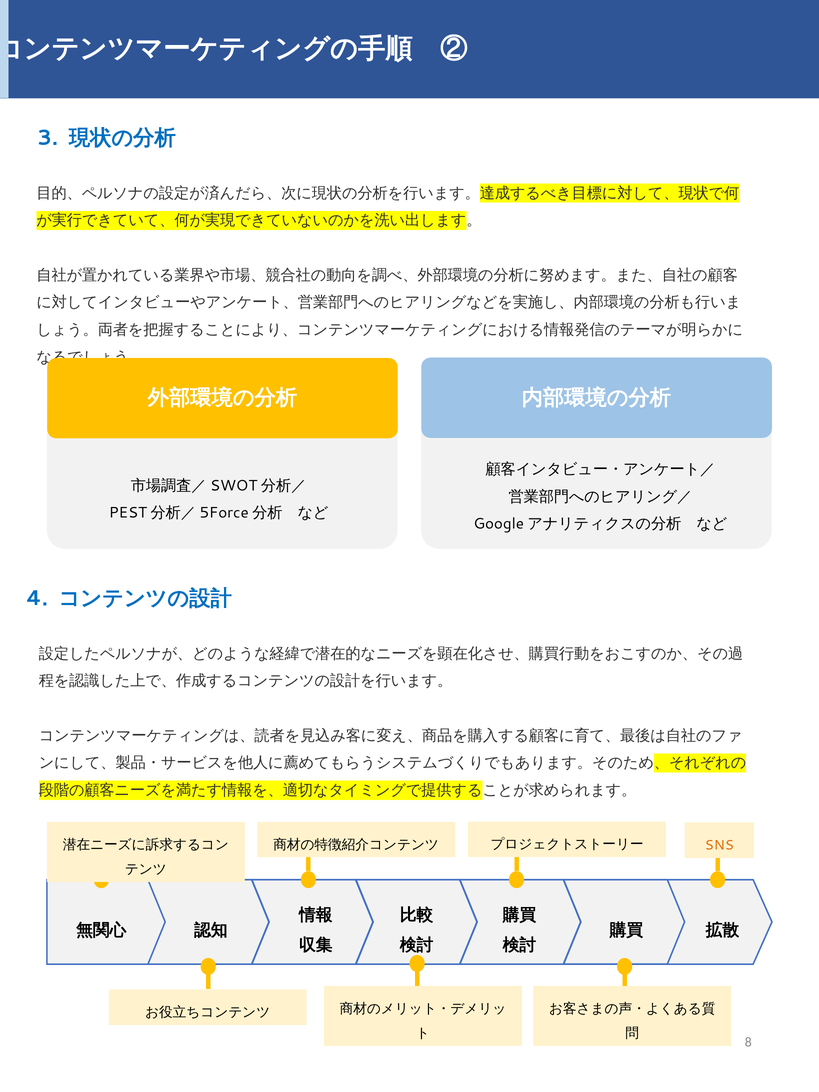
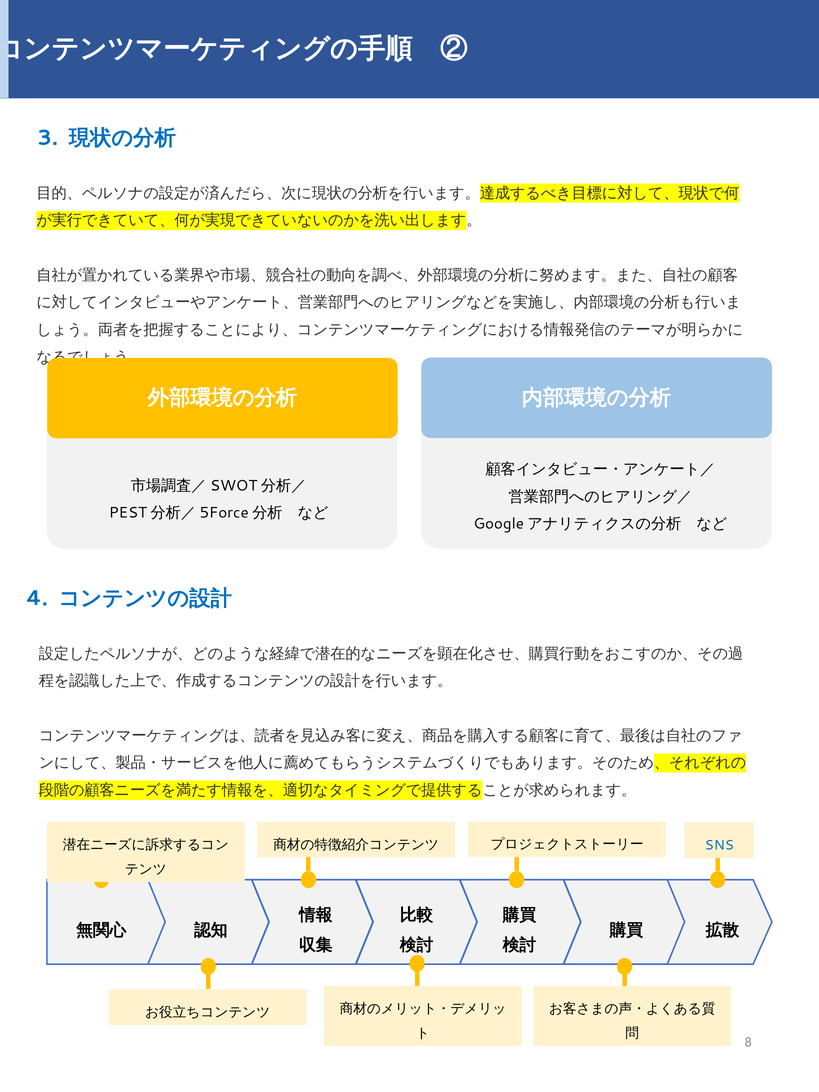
SNS colour: orange -> blue
